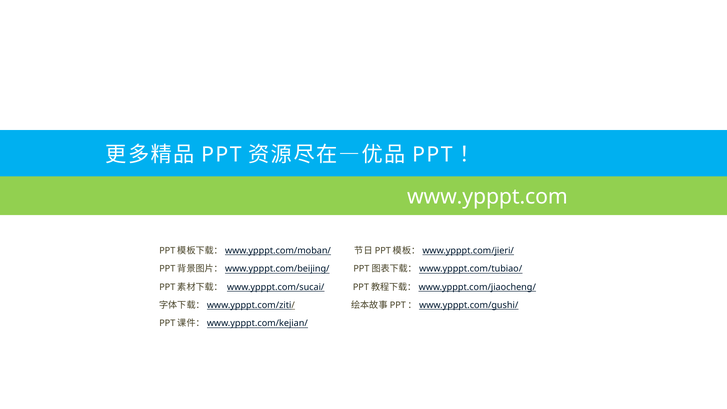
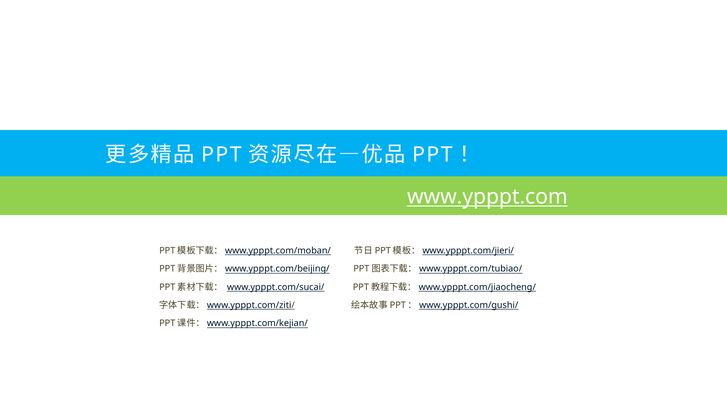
www.ypppt.com underline: none -> present
